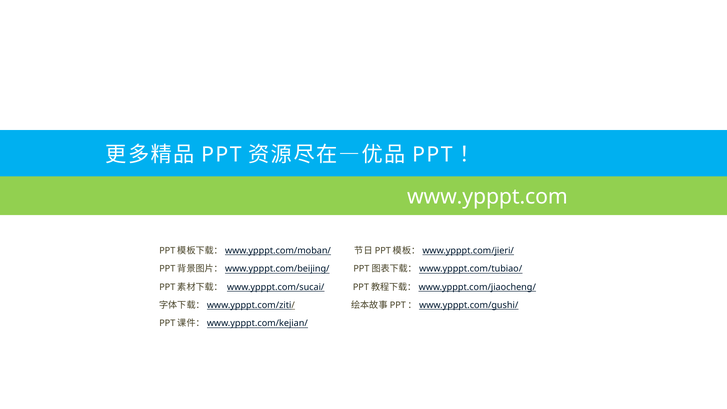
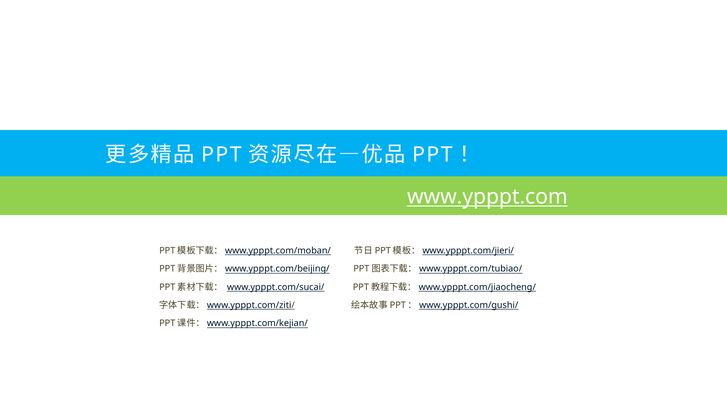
www.ypppt.com underline: none -> present
